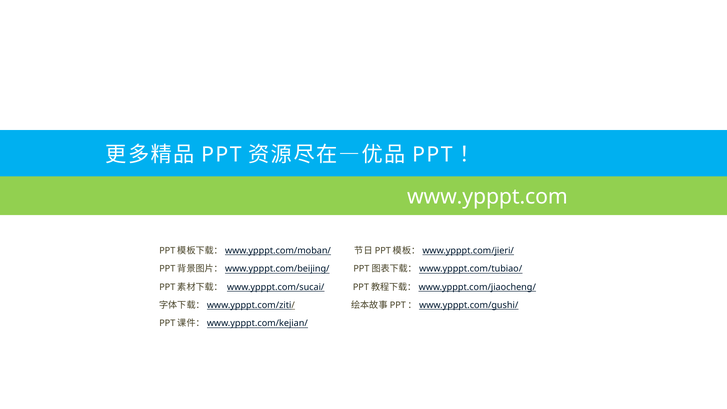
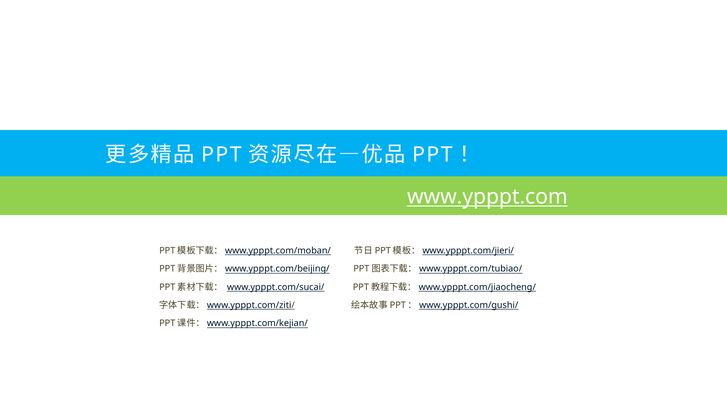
www.ypppt.com underline: none -> present
